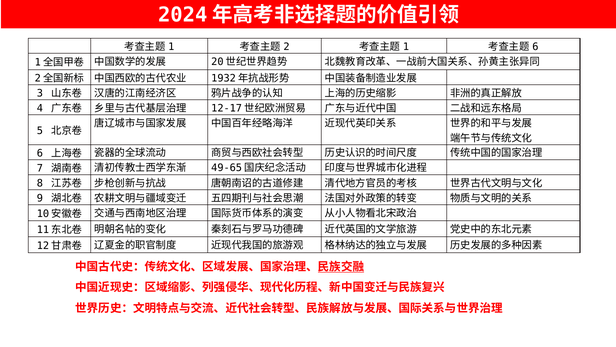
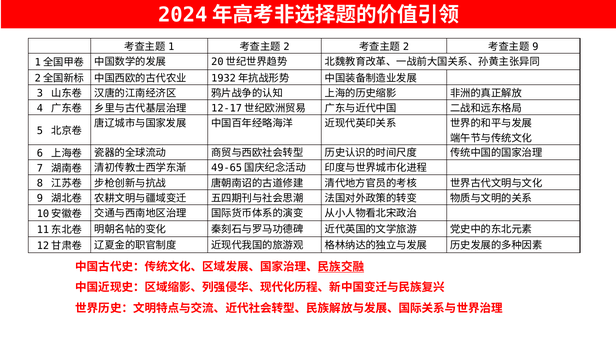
1 at (406, 47): 1 -> 2
6 at (535, 47): 6 -> 9
